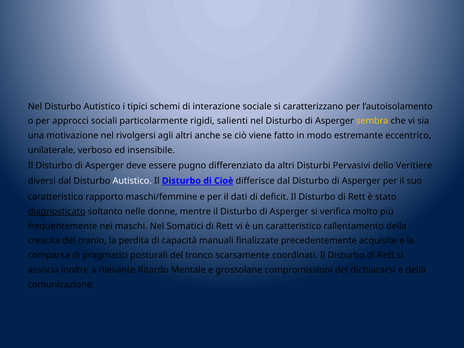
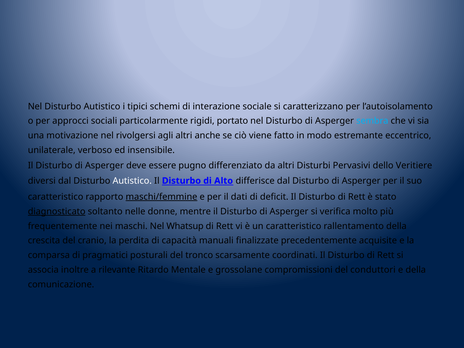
salienti: salienti -> portato
sembra colour: yellow -> light blue
Cioè: Cioè -> Alto
maschi/femmine underline: none -> present
Somatici: Somatici -> Whatsup
dichiararsi: dichiararsi -> conduttori
